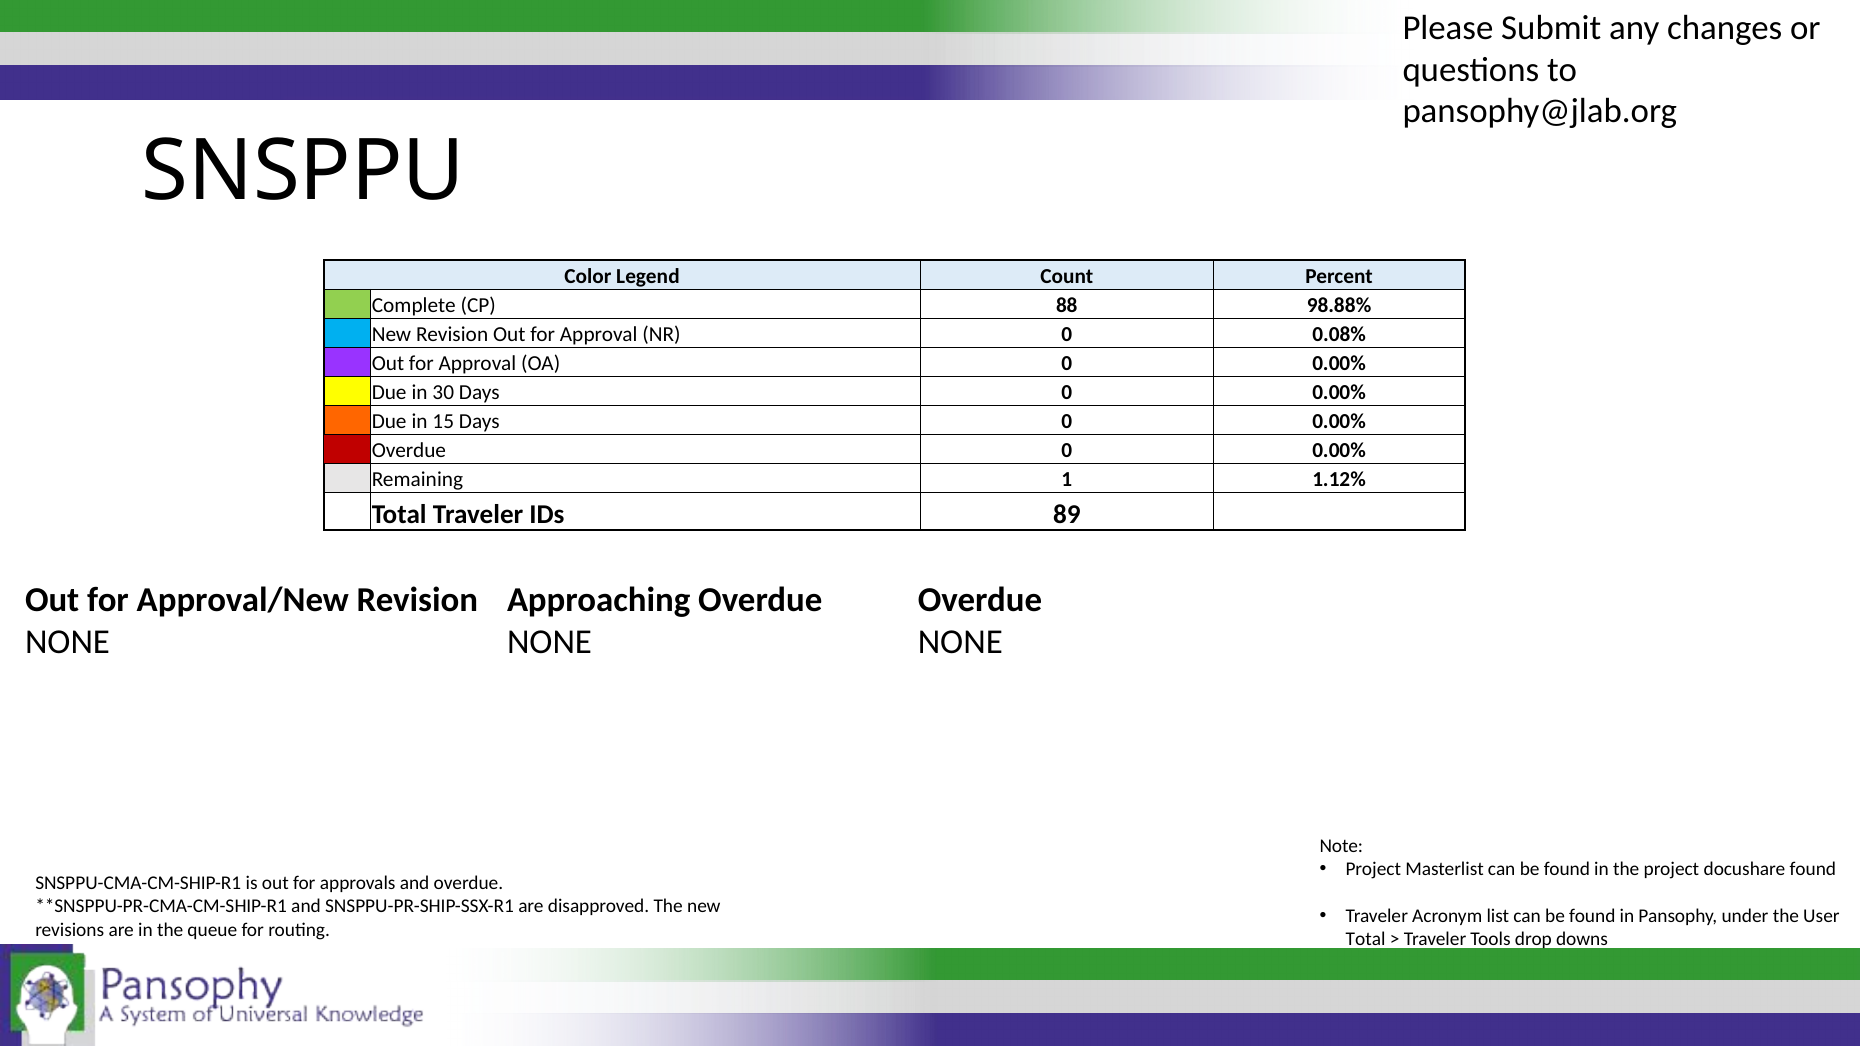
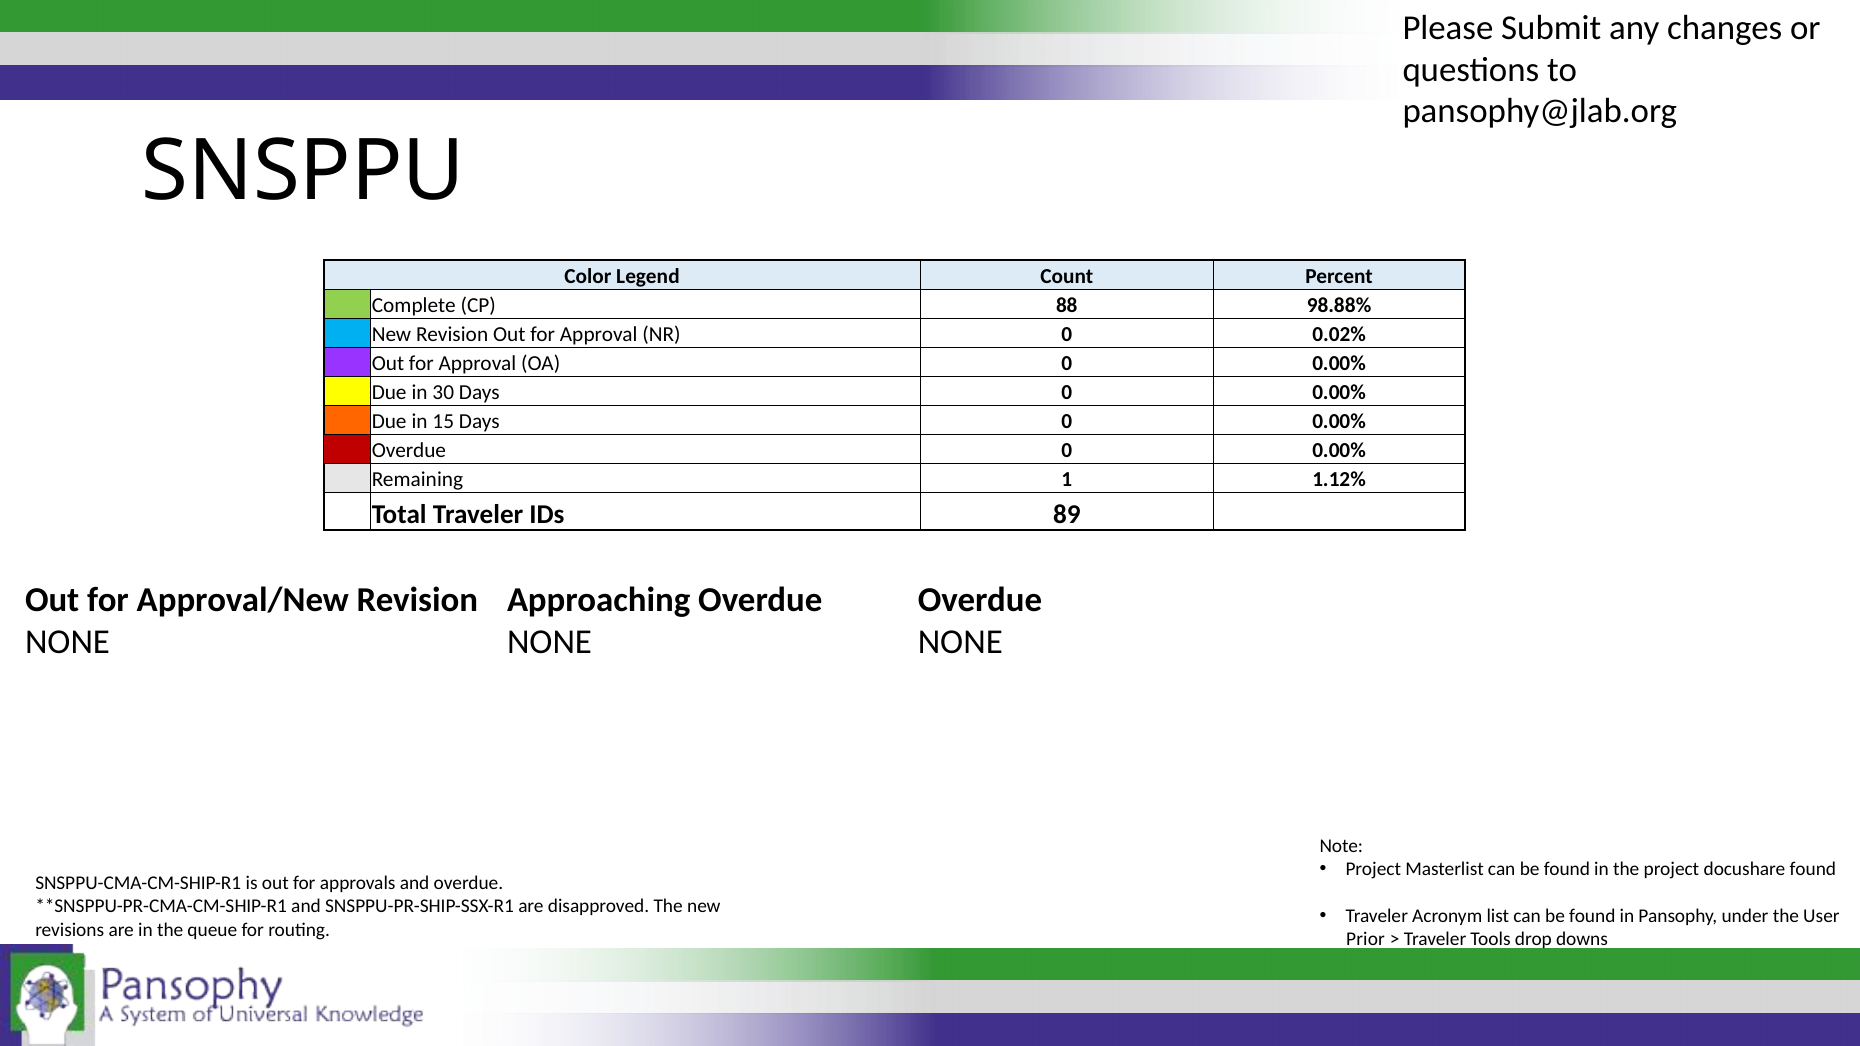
0.08%: 0.08% -> 0.02%
Total at (1366, 940): Total -> Prior
